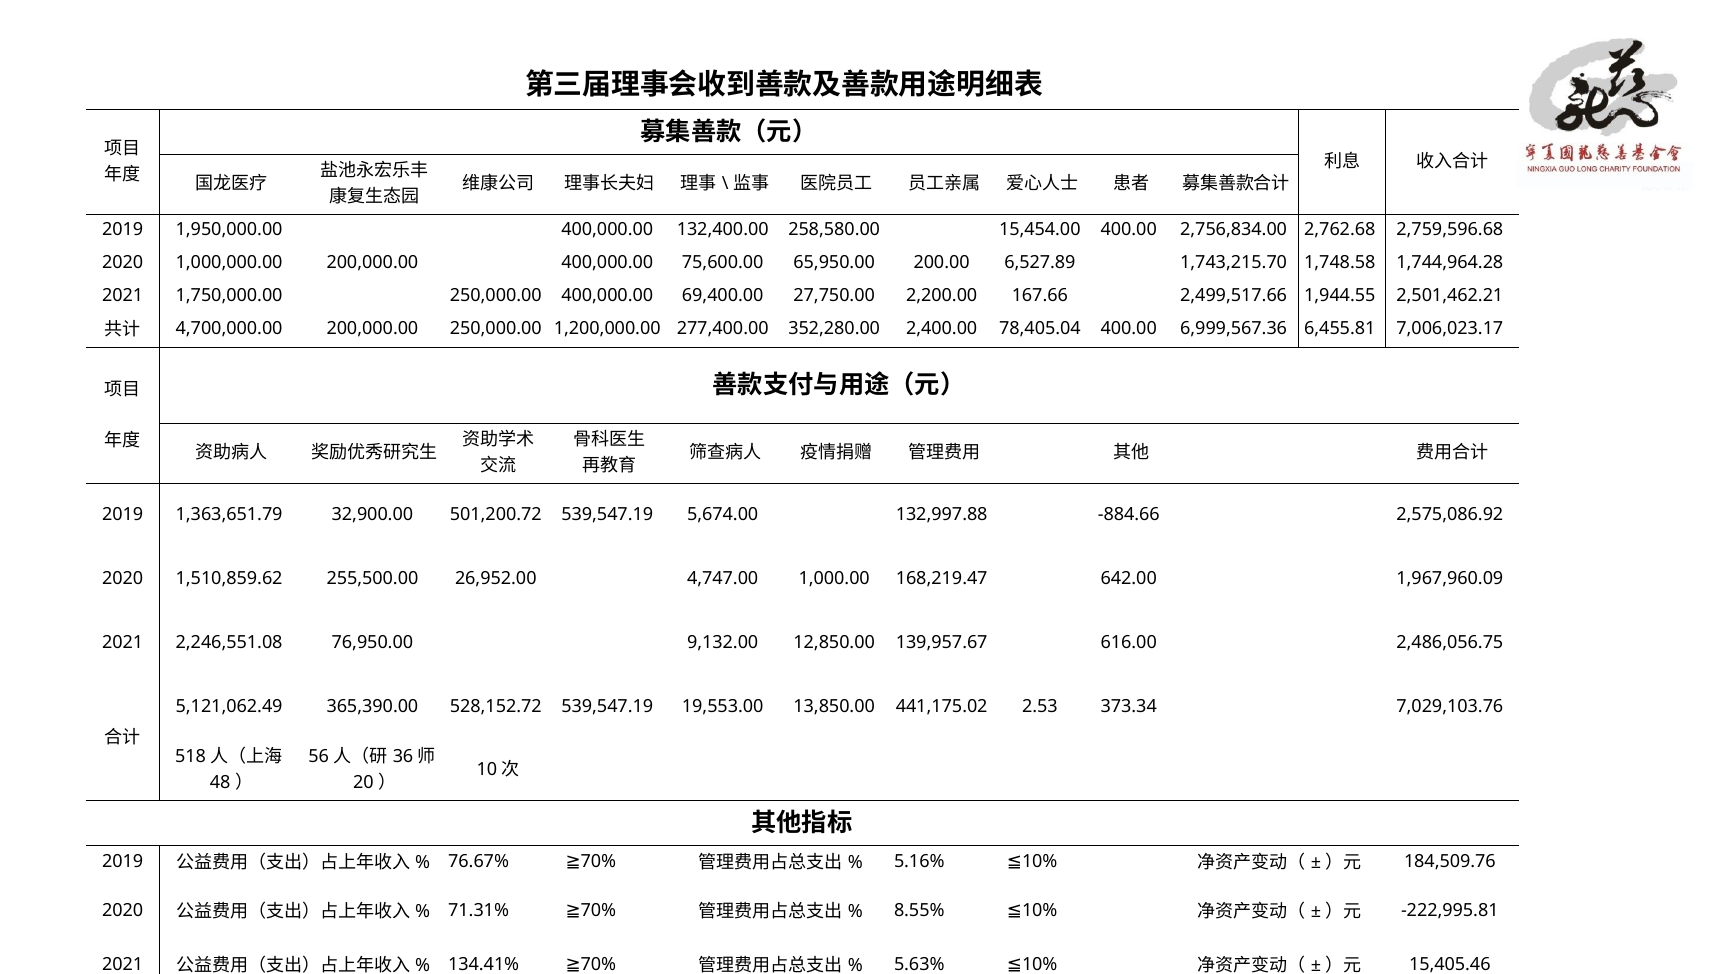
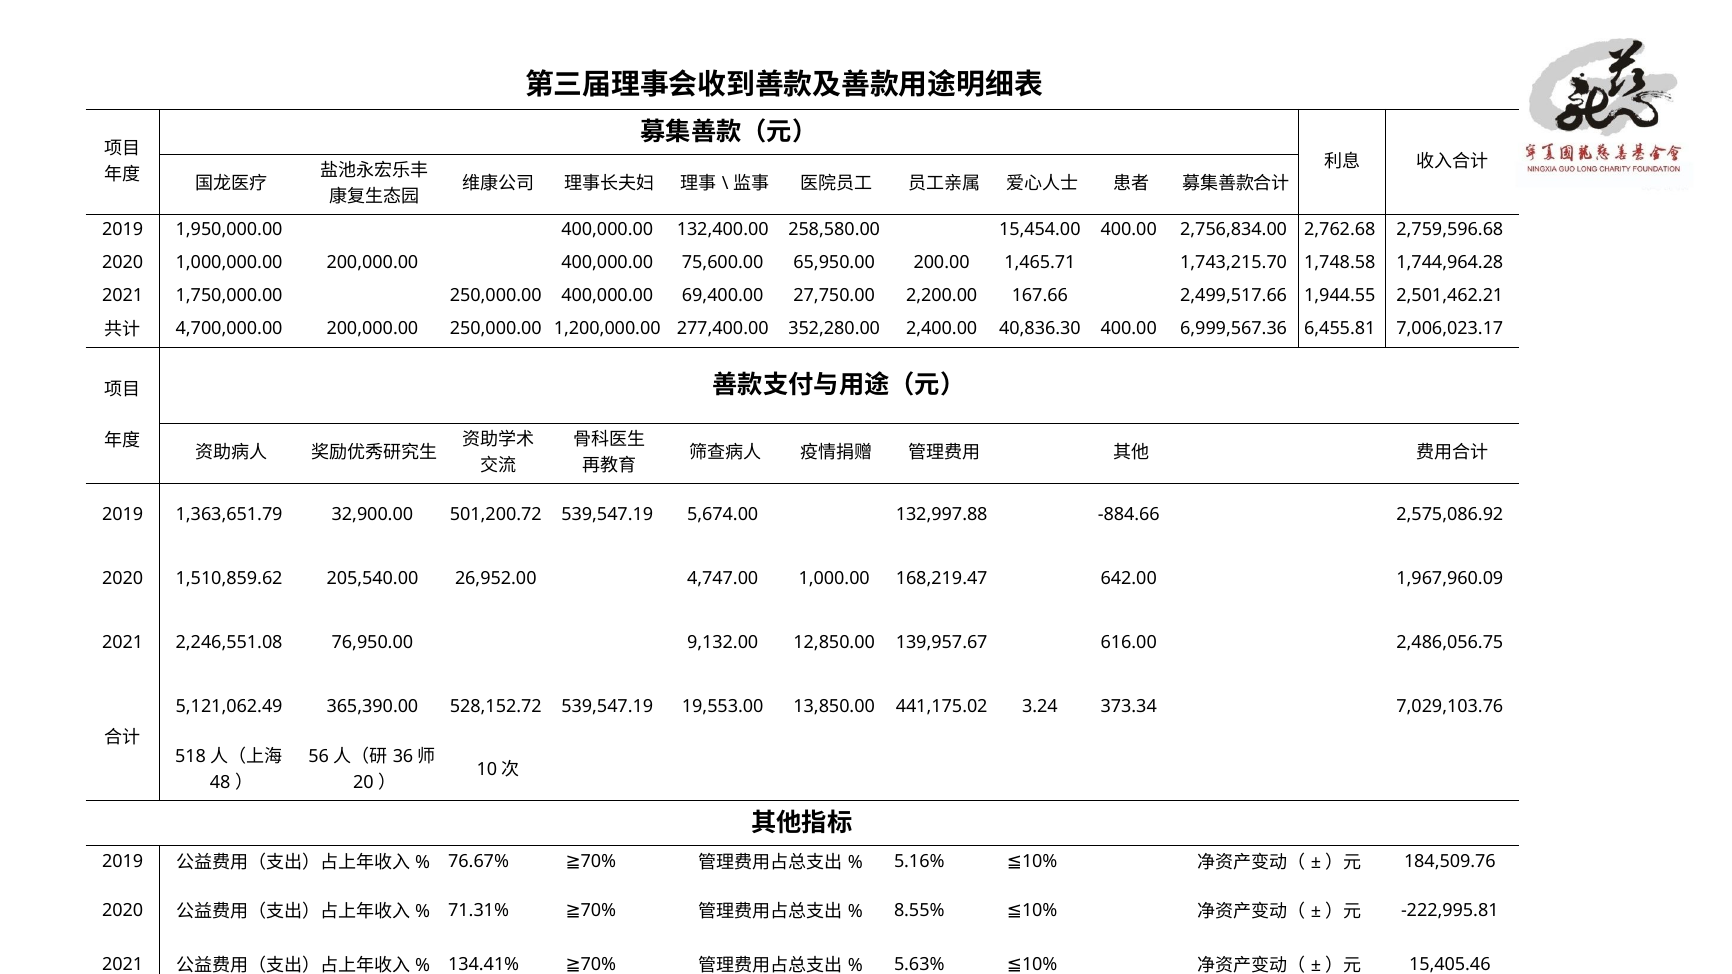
6,527.89: 6,527.89 -> 1,465.71
78,405.04: 78,405.04 -> 40,836.30
255,500.00: 255,500.00 -> 205,540.00
2.53: 2.53 -> 3.24
